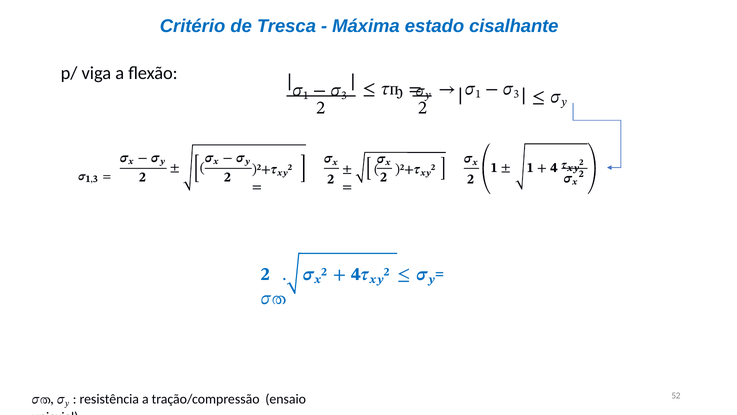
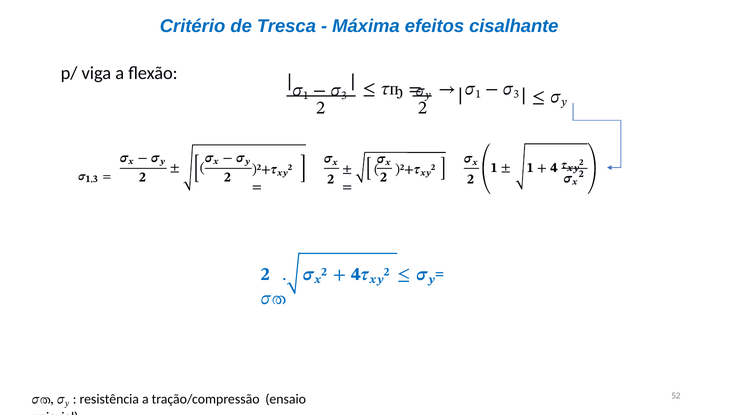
estado: estado -> efeitos
